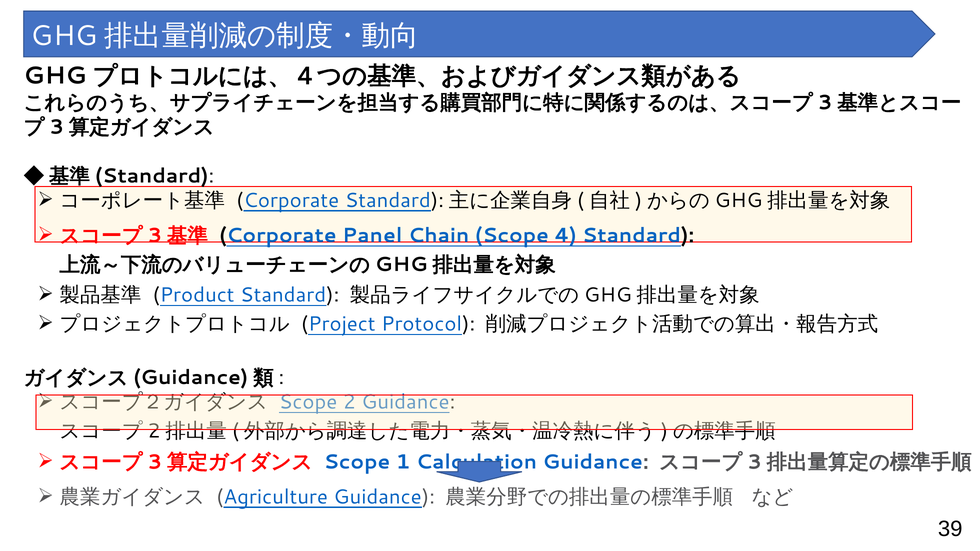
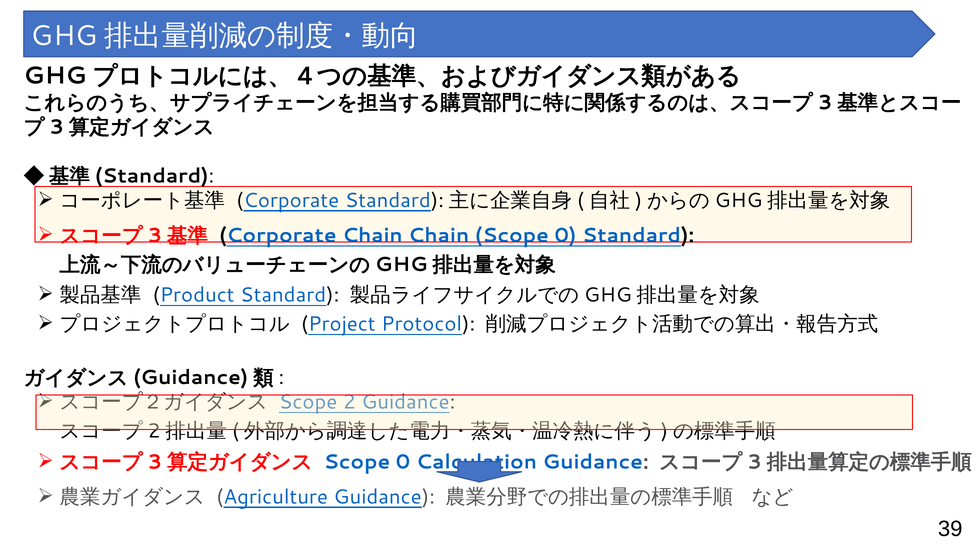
Corporate Panel: Panel -> Chain
Chain Scope 4: 4 -> 0
1 at (403, 462): 1 -> 0
